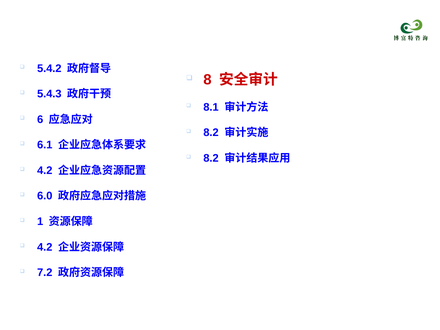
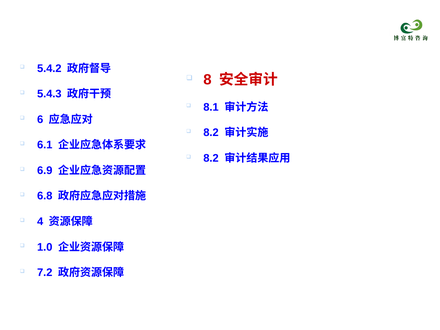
4.2 at (45, 171): 4.2 -> 6.9
6.0: 6.0 -> 6.8
1: 1 -> 4
4.2 at (45, 247): 4.2 -> 1.0
